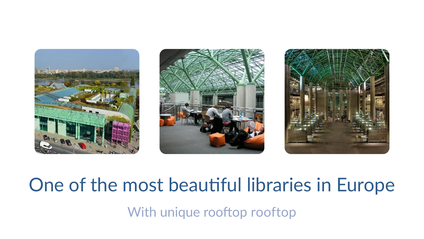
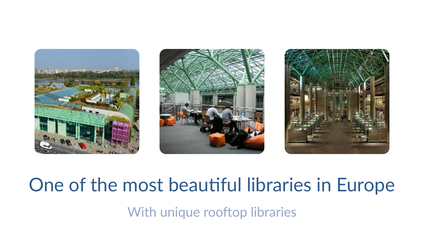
rooftop rooftop: rooftop -> libraries
